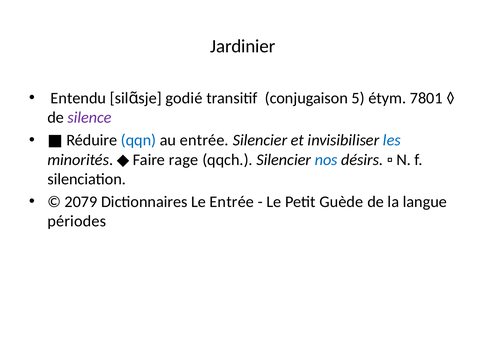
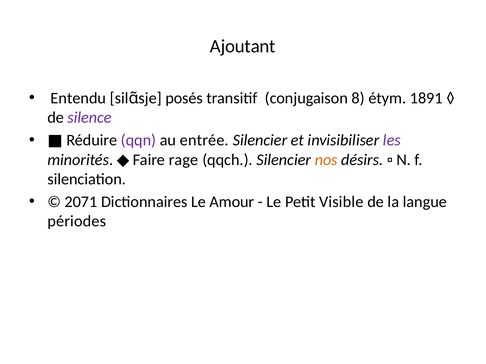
Jardinier: Jardinier -> Ajoutant
godié: godié -> posés
5: 5 -> 8
7801: 7801 -> 1891
qqn colour: blue -> purple
les colour: blue -> purple
nos colour: blue -> orange
2079: 2079 -> 2071
Le Entrée: Entrée -> Amour
Guède: Guède -> Visible
